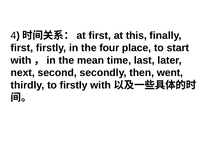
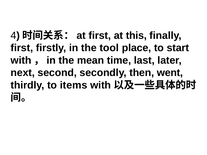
four: four -> tool
to firstly: firstly -> items
